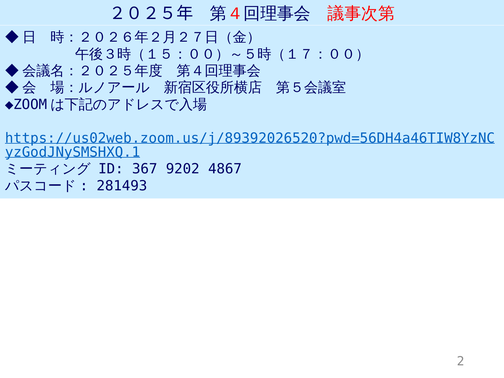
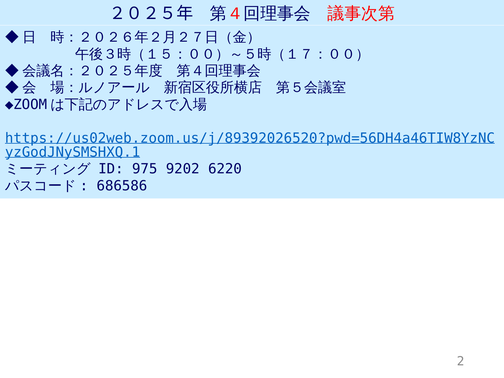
367: 367 -> 975
4867: 4867 -> 6220
281493: 281493 -> 686586
